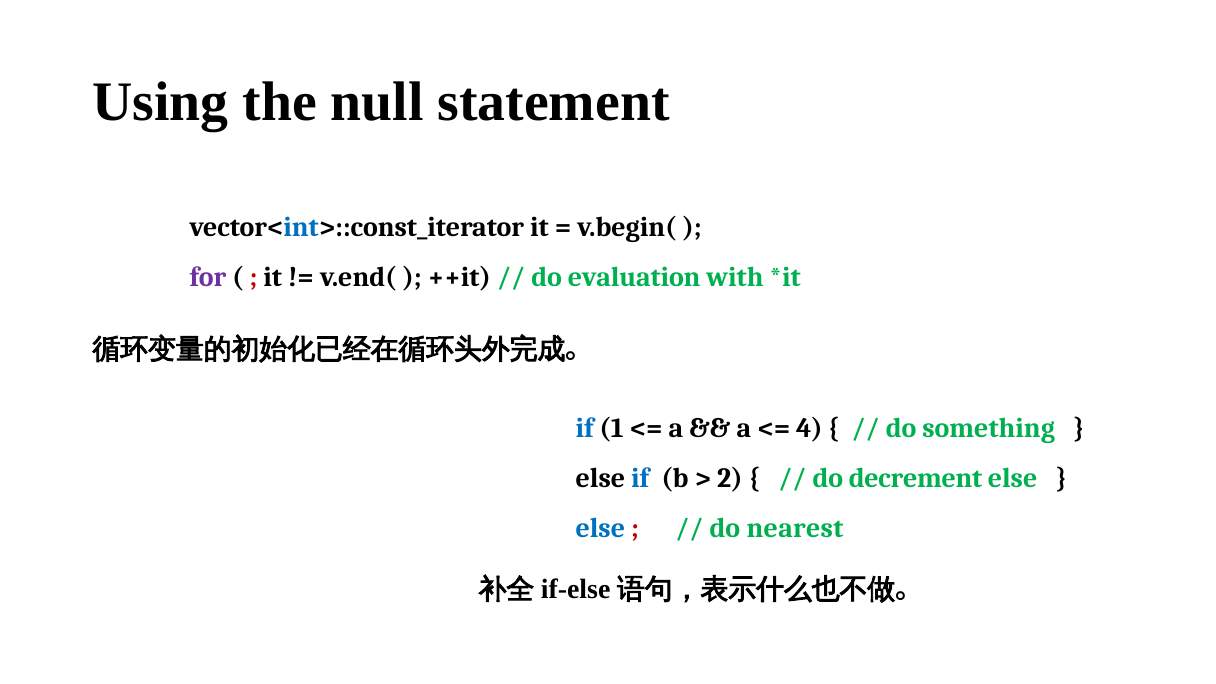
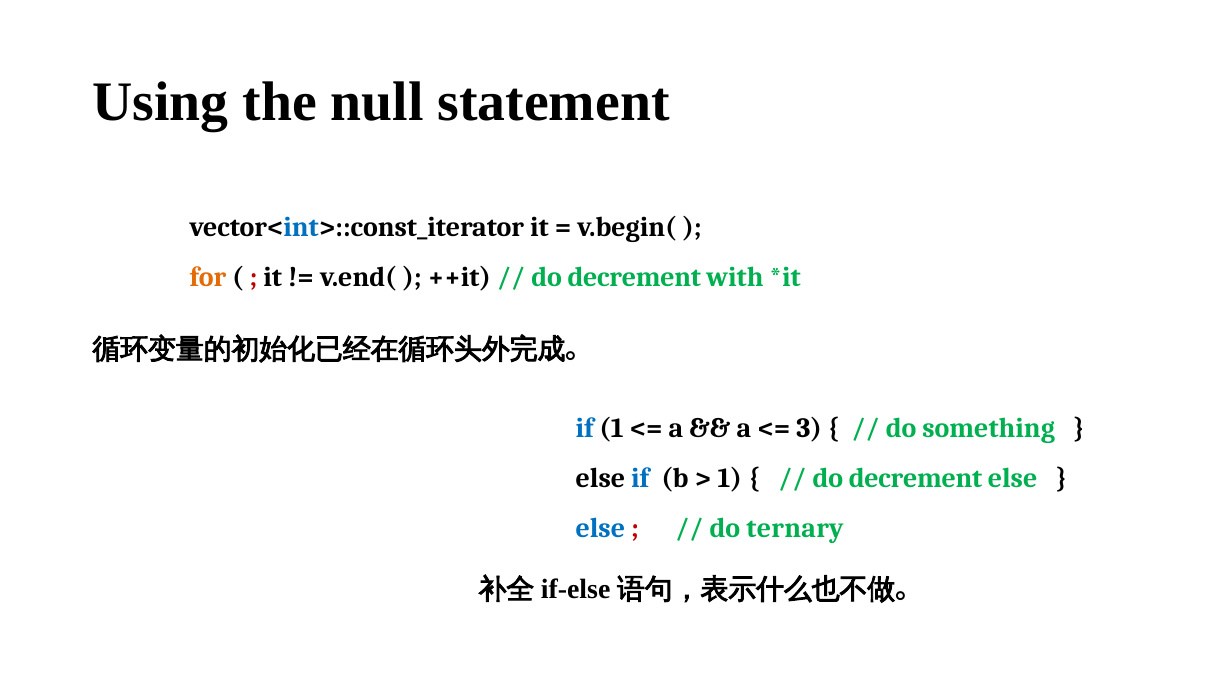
for colour: purple -> orange
evaluation at (634, 277): evaluation -> decrement
4: 4 -> 3
2 at (730, 478): 2 -> 1
nearest: nearest -> ternary
